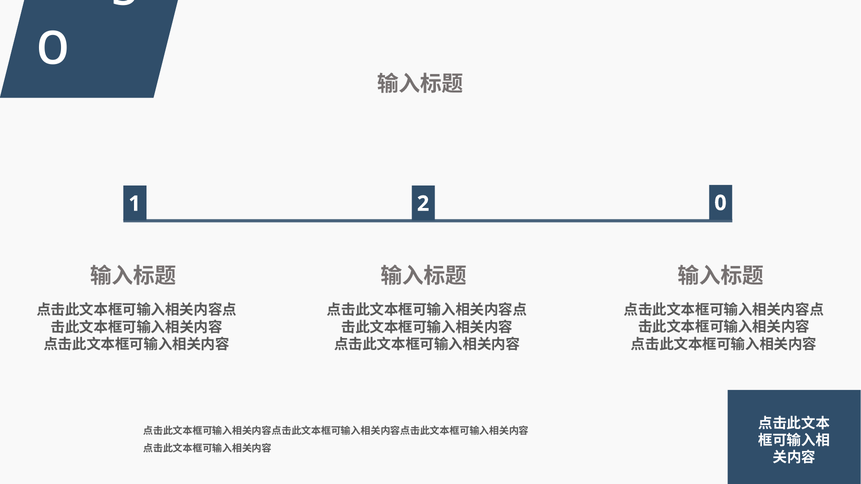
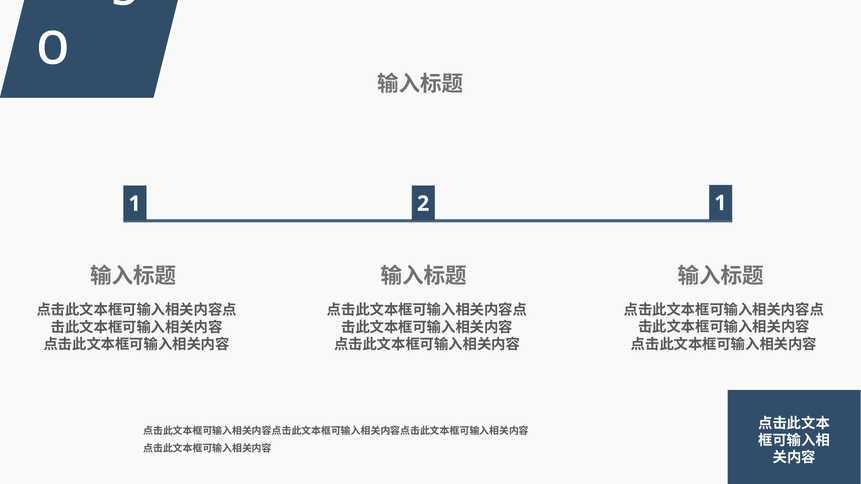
2 0: 0 -> 1
